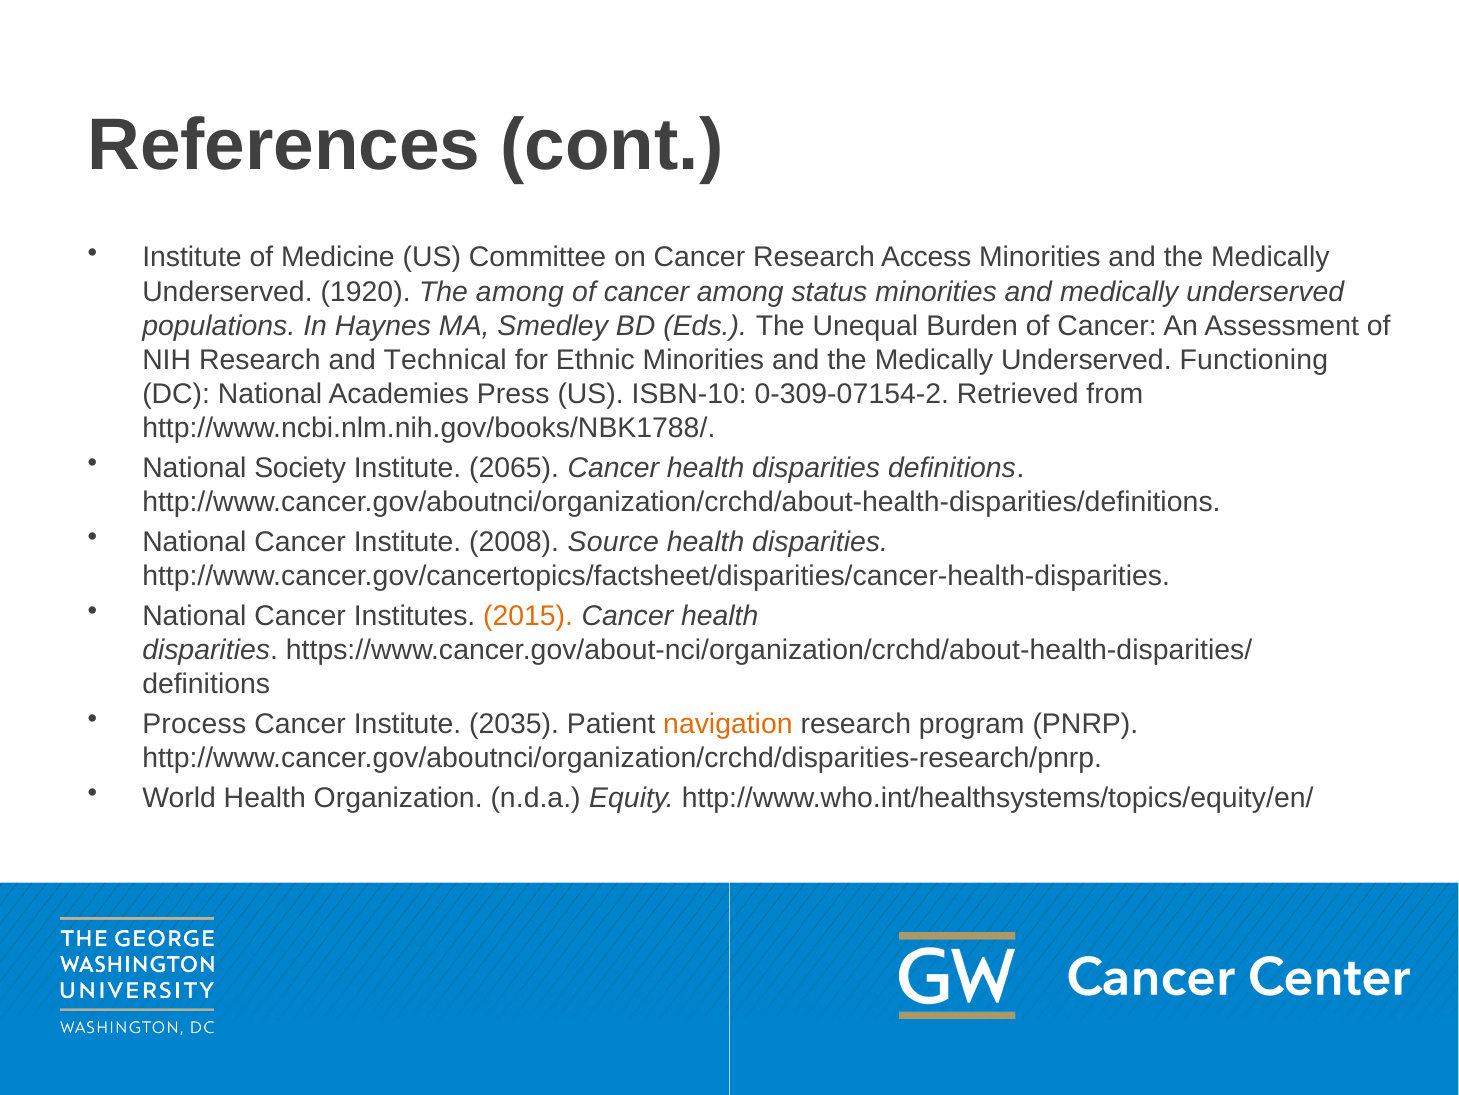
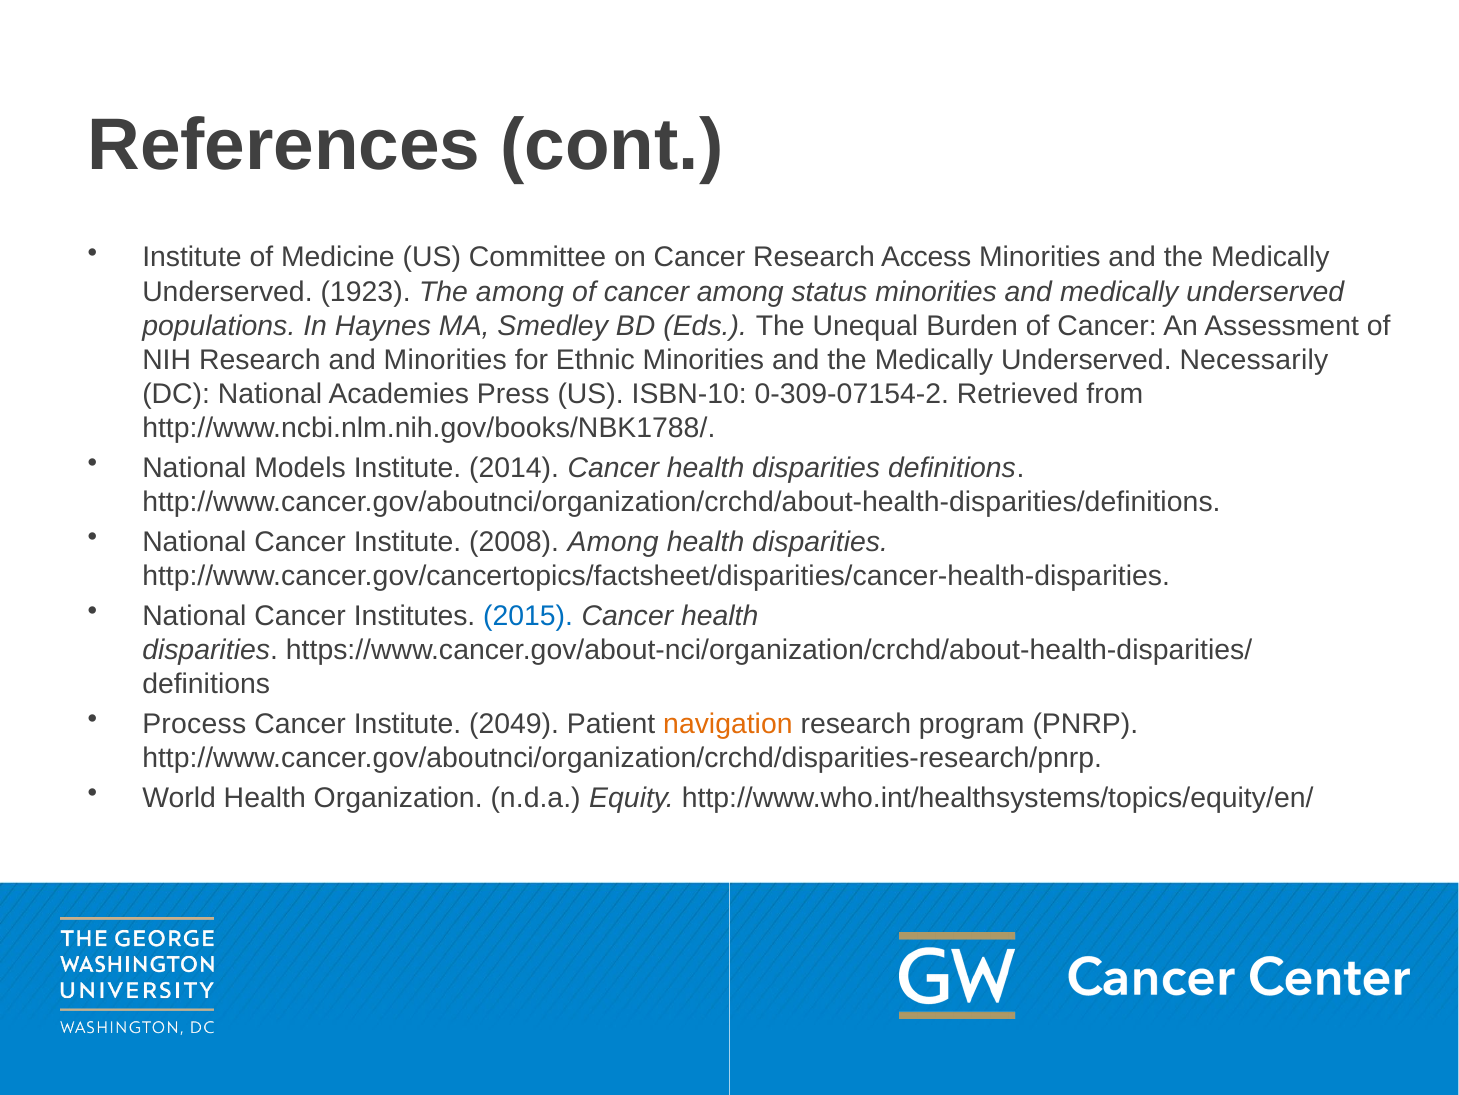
1920: 1920 -> 1923
and Technical: Technical -> Minorities
Functioning: Functioning -> Necessarily
Society: Society -> Models
2065: 2065 -> 2014
2008 Source: Source -> Among
2015 colour: orange -> blue
2035: 2035 -> 2049
